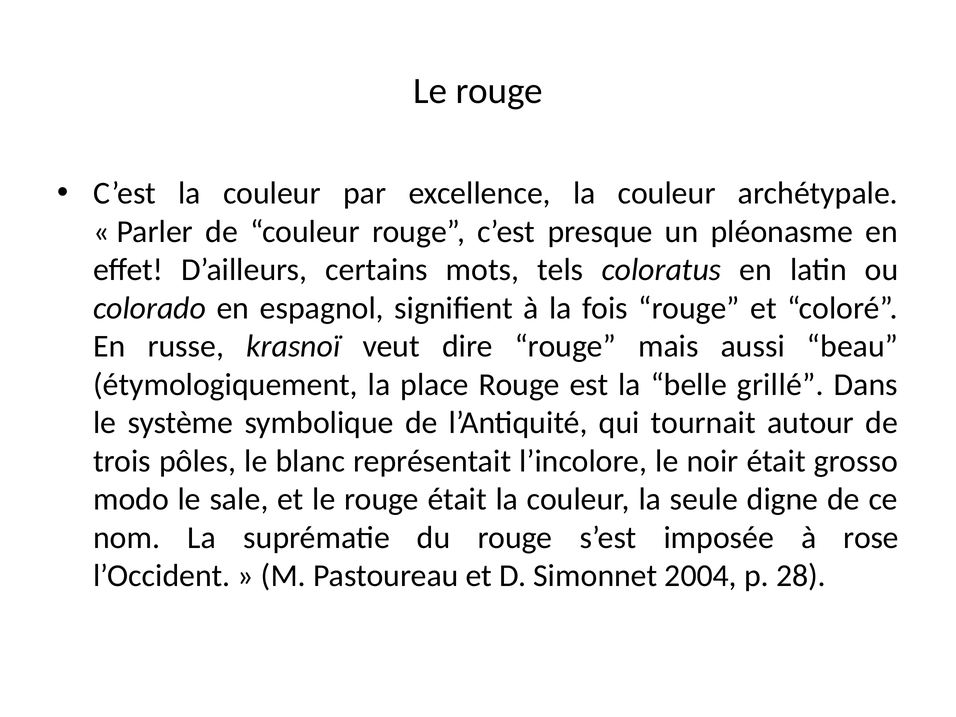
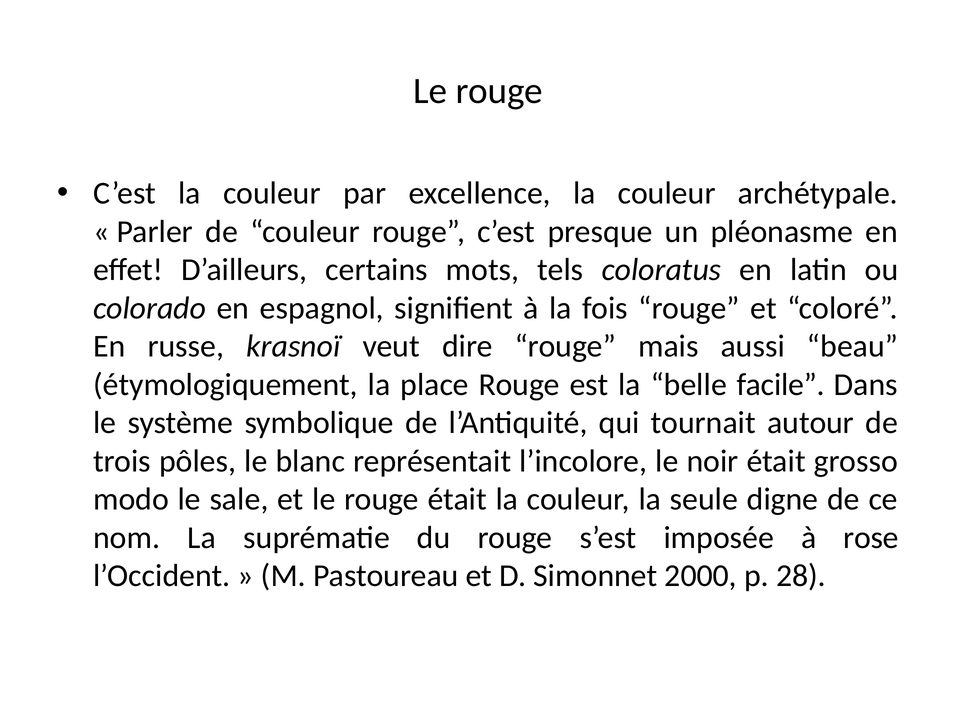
grillé: grillé -> facile
2004: 2004 -> 2000
